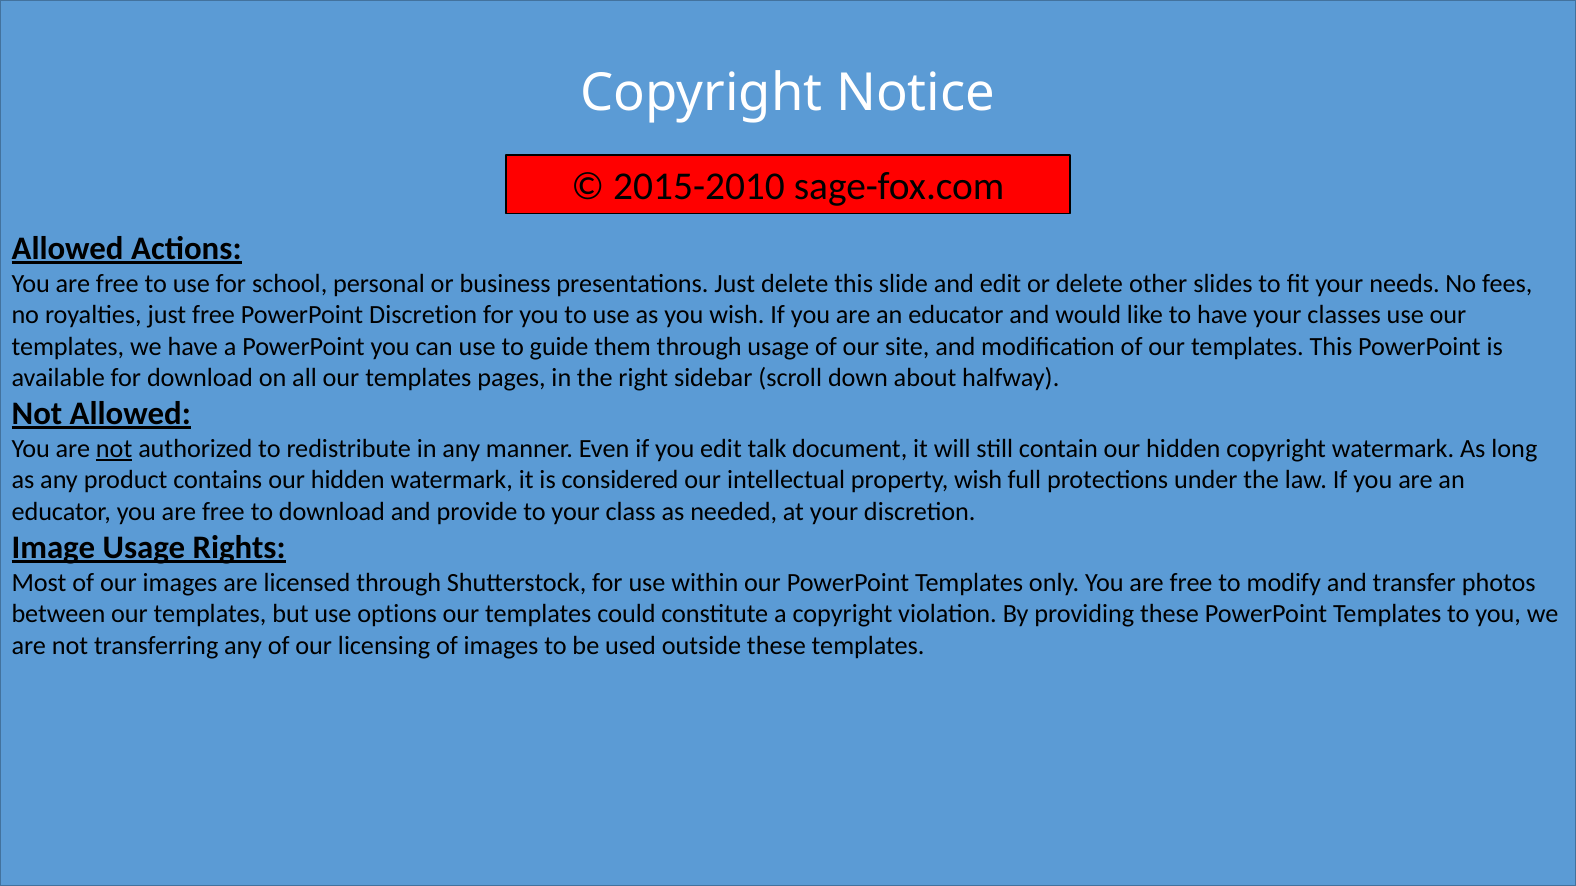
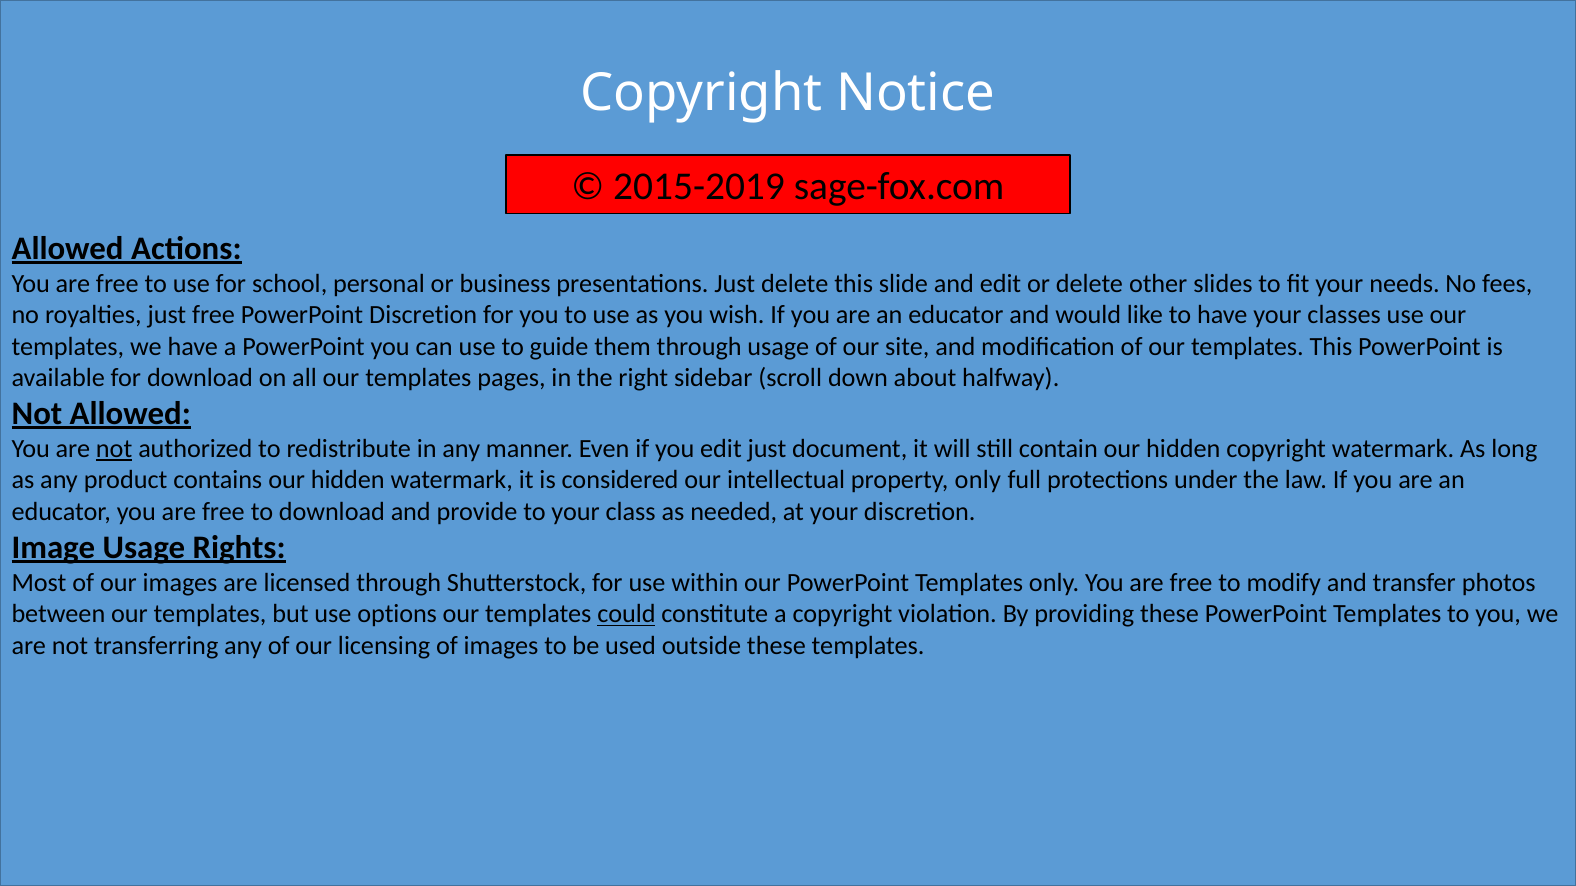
2015-2010: 2015-2010 -> 2015-2019
edit talk: talk -> just
property wish: wish -> only
could underline: none -> present
